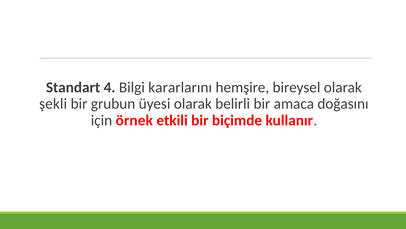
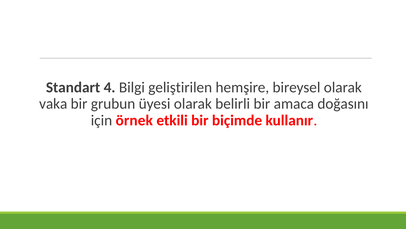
kararlarını: kararlarını -> geliştirilen
şekli: şekli -> vaka
